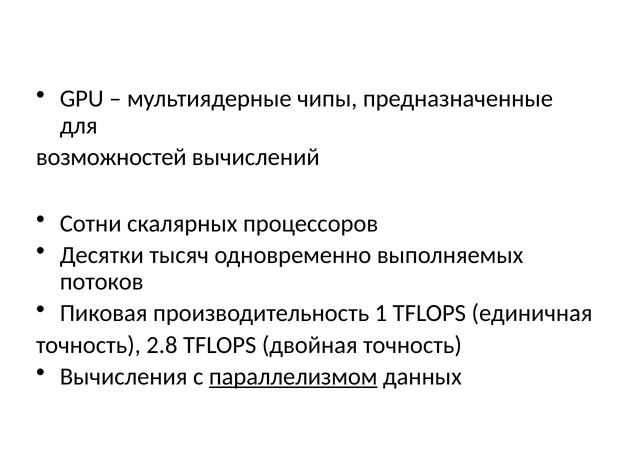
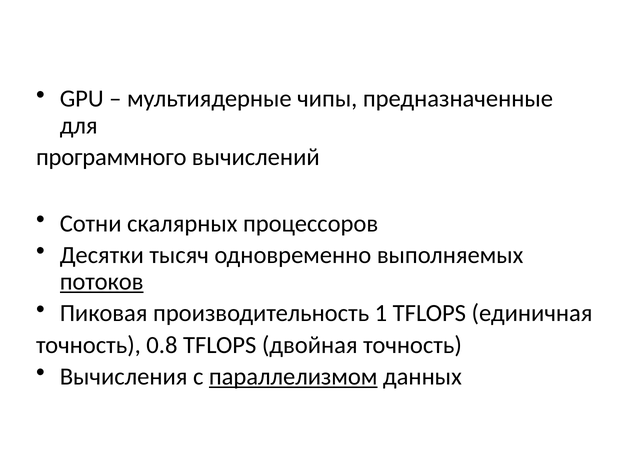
возможностей: возможностей -> программного
потоков underline: none -> present
2.8: 2.8 -> 0.8
